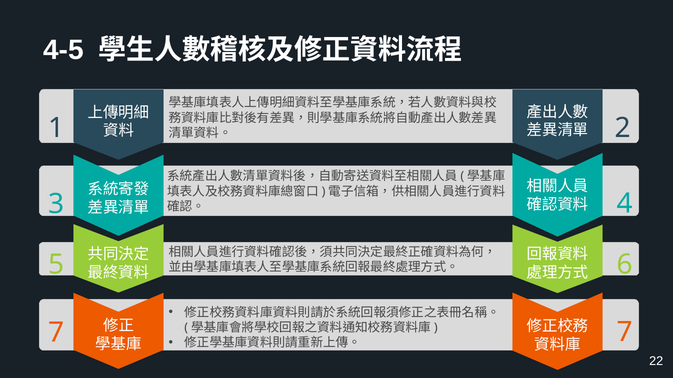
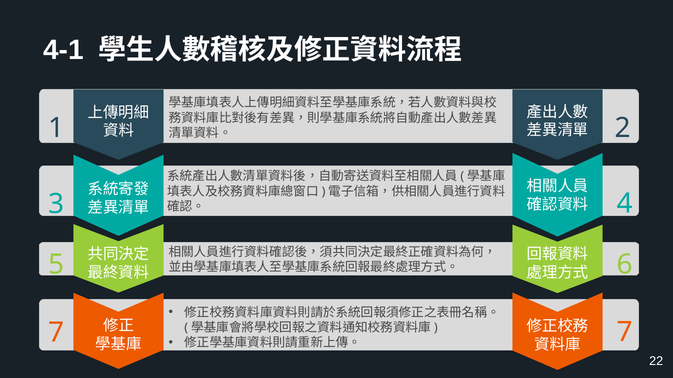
4-5: 4-5 -> 4-1
